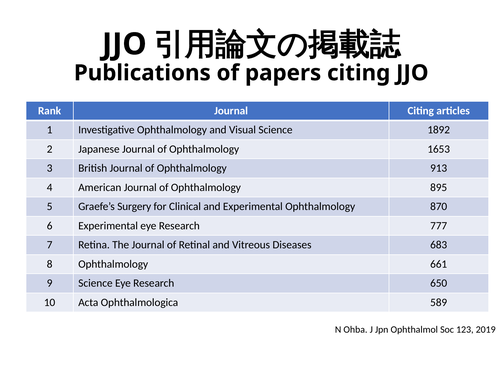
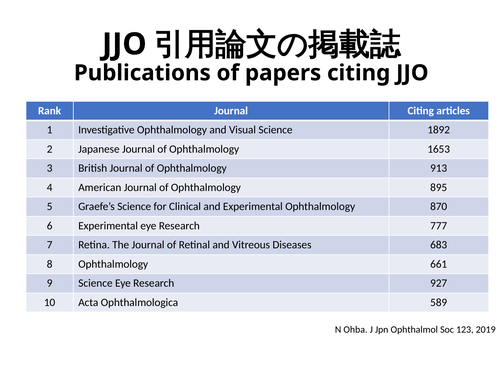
Graefe’s Surgery: Surgery -> Science
650: 650 -> 927
